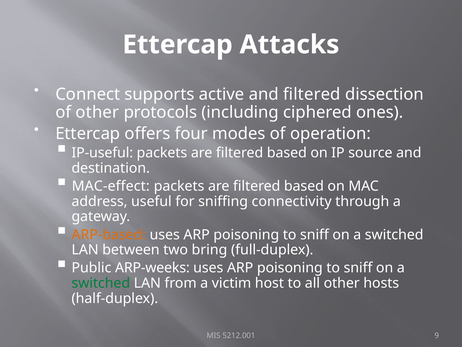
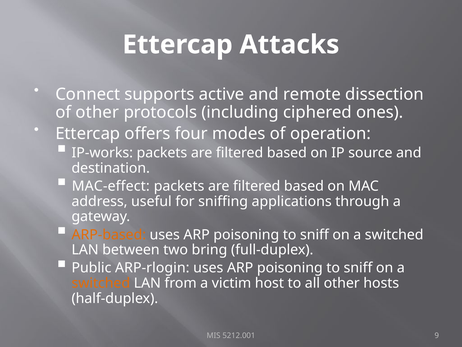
and filtered: filtered -> remote
IP-useful: IP-useful -> IP-works
connectivity: connectivity -> applications
ARP-weeks: ARP-weeks -> ARP-rlogin
switched at (101, 283) colour: green -> orange
